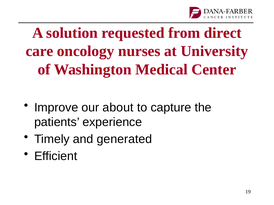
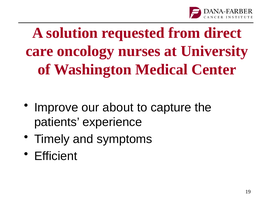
generated: generated -> symptoms
